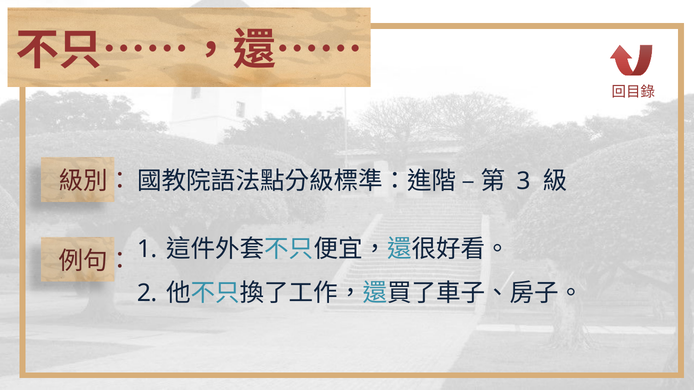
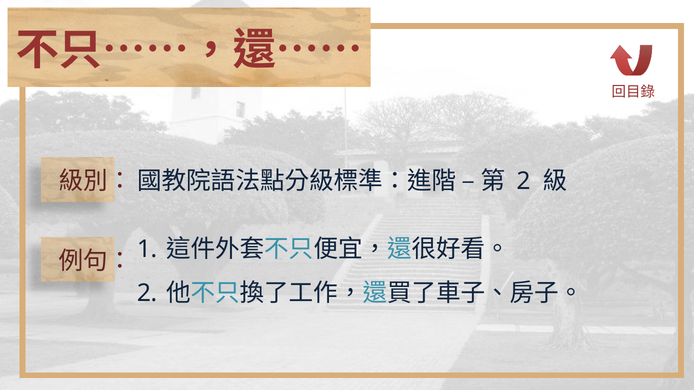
3 at (524, 181): 3 -> 2
